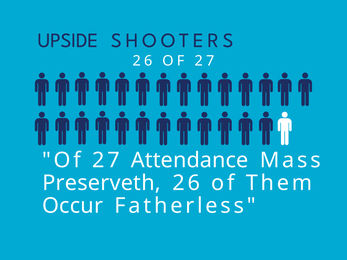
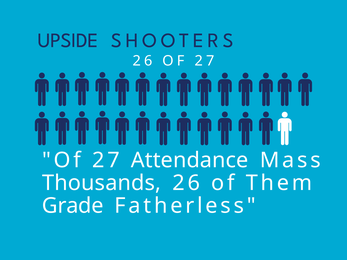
Preserveth: Preserveth -> Thousands
Occur: Occur -> Grade
